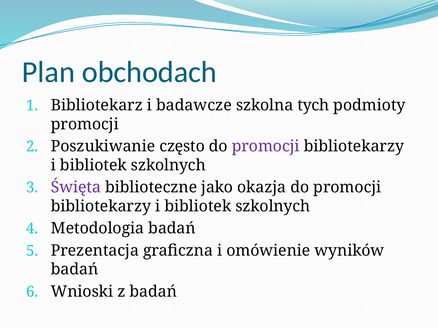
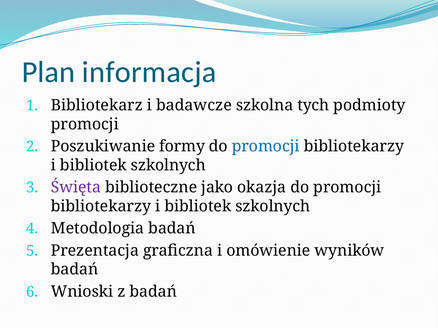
obchodach: obchodach -> informacja
często: często -> formy
promocji at (266, 147) colour: purple -> blue
